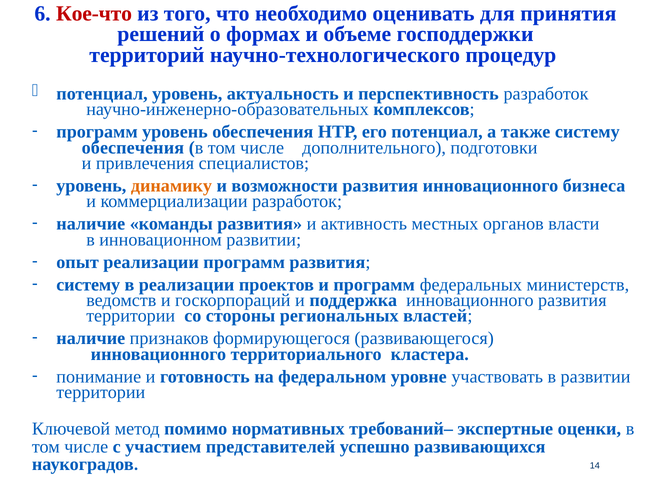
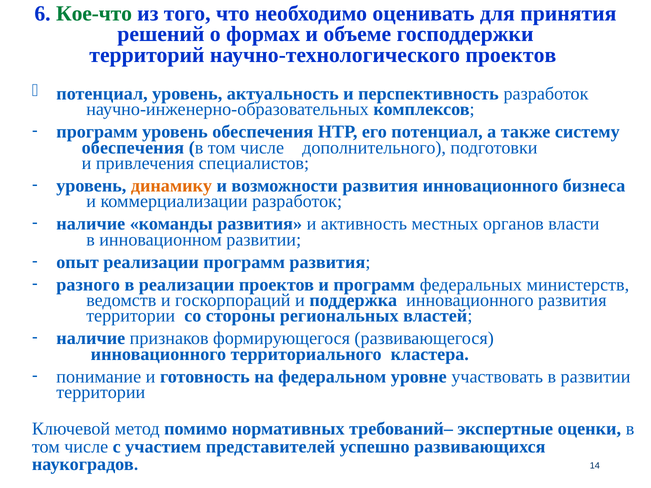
Кое-что colour: red -> green
научно-технологического процедур: процедур -> проектов
систему at (88, 285): систему -> разного
